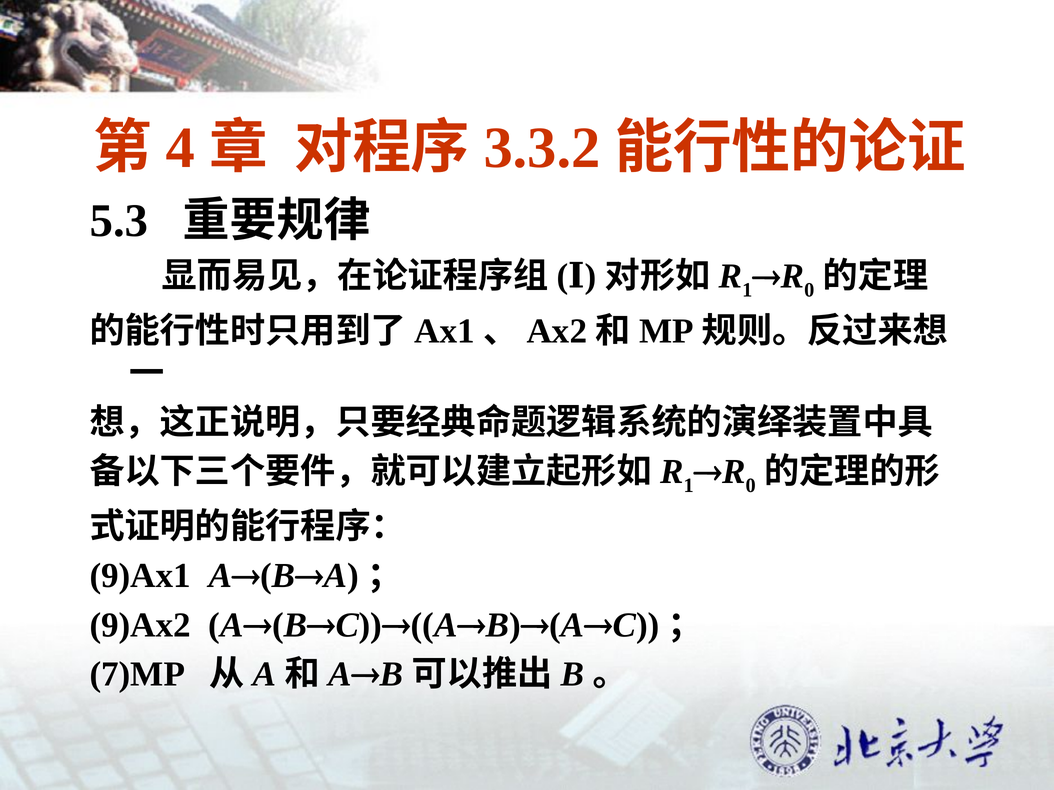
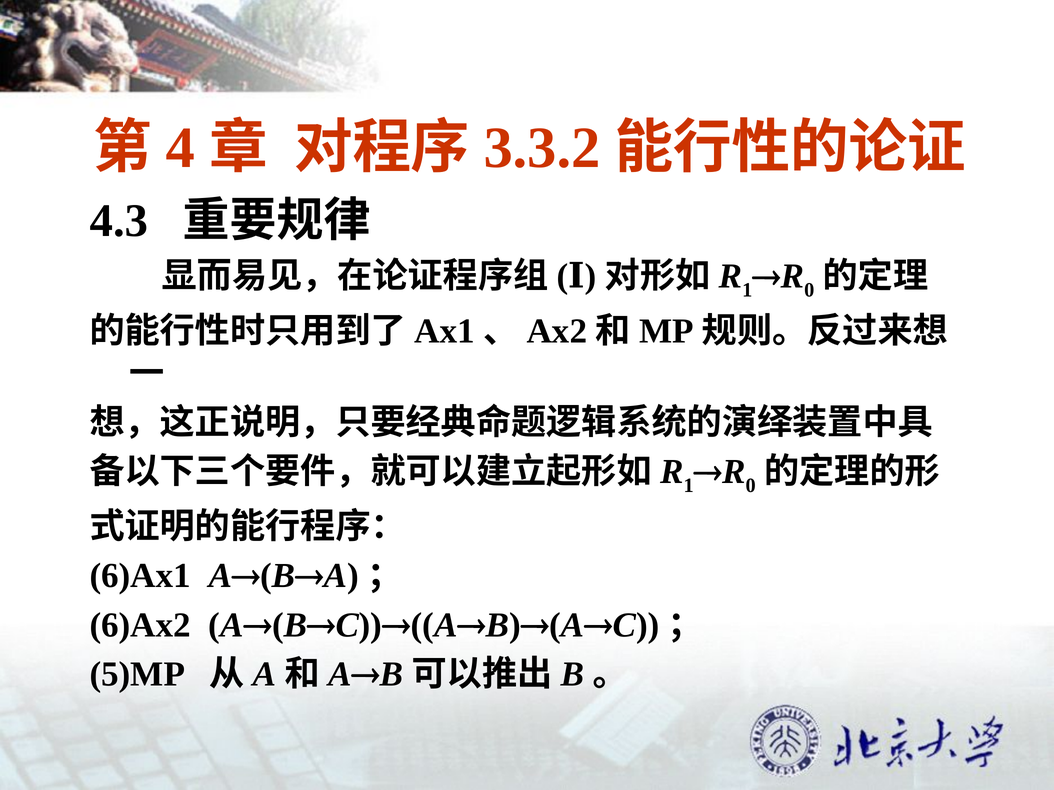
5.3: 5.3 -> 4.3
9)Ax1: 9)Ax1 -> 6)Ax1
9)Ax2: 9)Ax2 -> 6)Ax2
7)MP: 7)MP -> 5)MP
